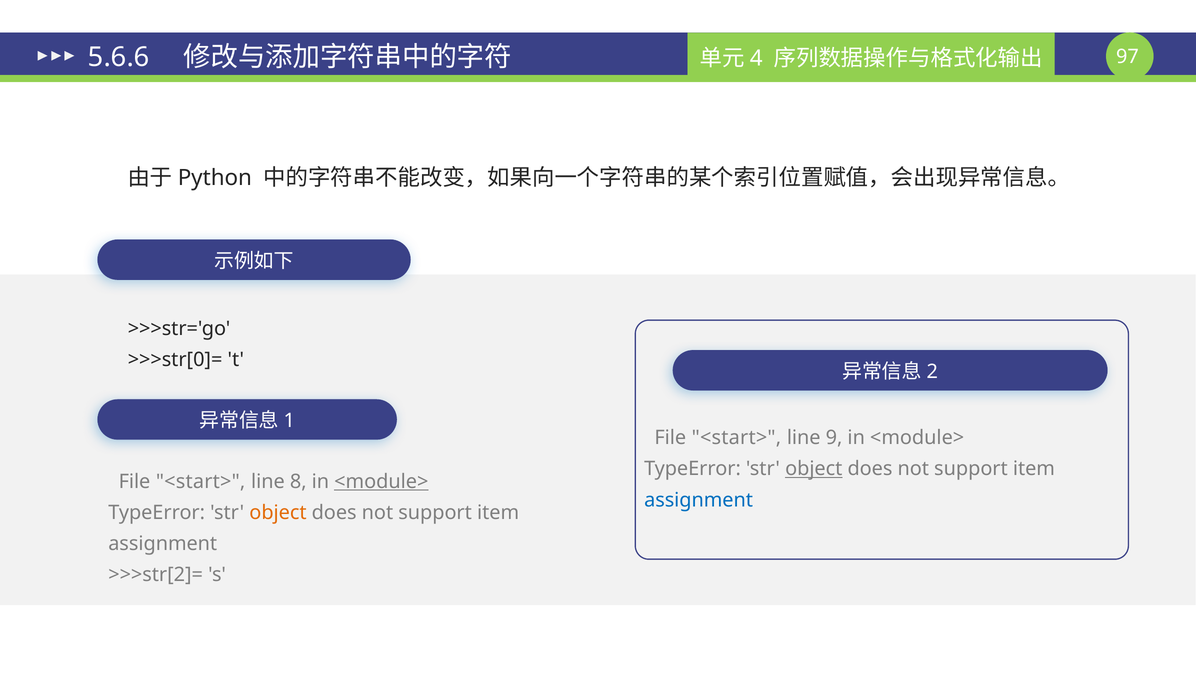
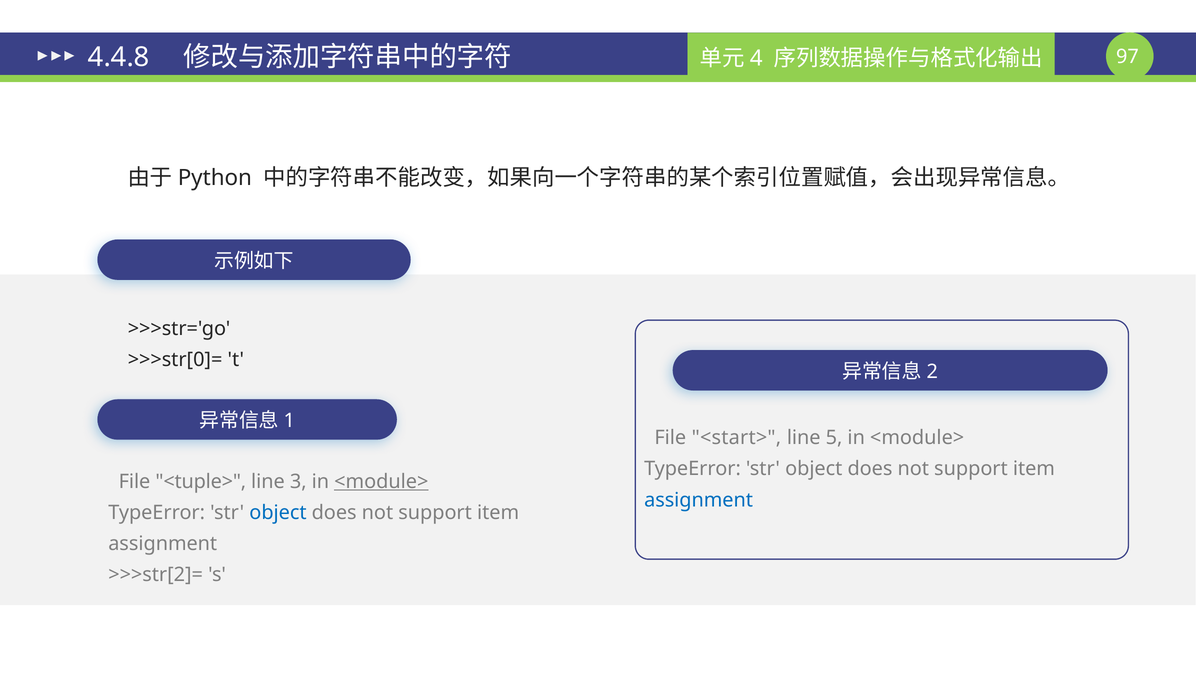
5.6.6: 5.6.6 -> 4.4.8
9: 9 -> 5
object at (814, 469) underline: present -> none
<start> at (201, 481): <start> -> <tuple>
8: 8 -> 3
object at (278, 512) colour: orange -> blue
